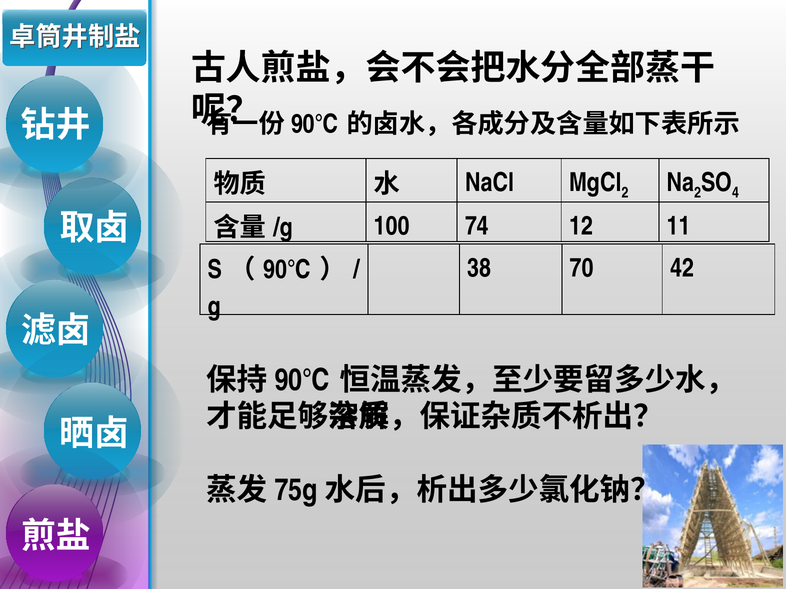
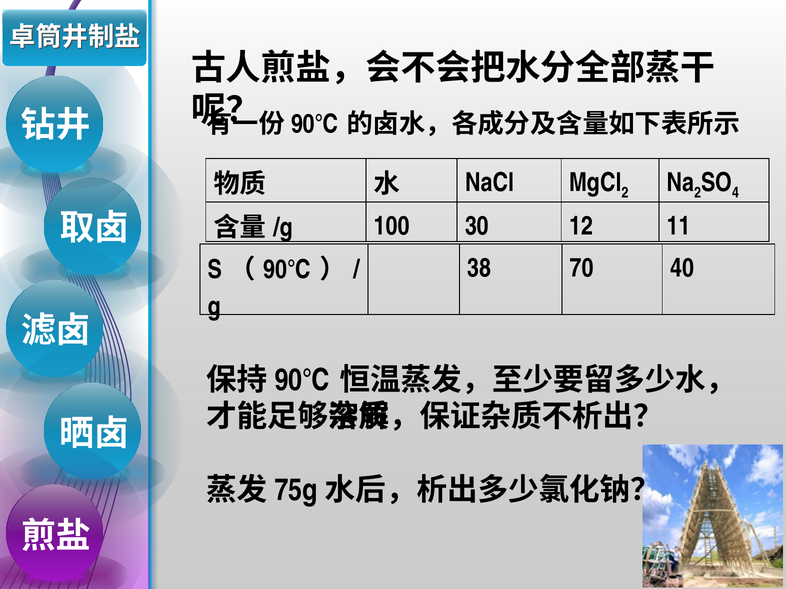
74: 74 -> 30
42: 42 -> 40
